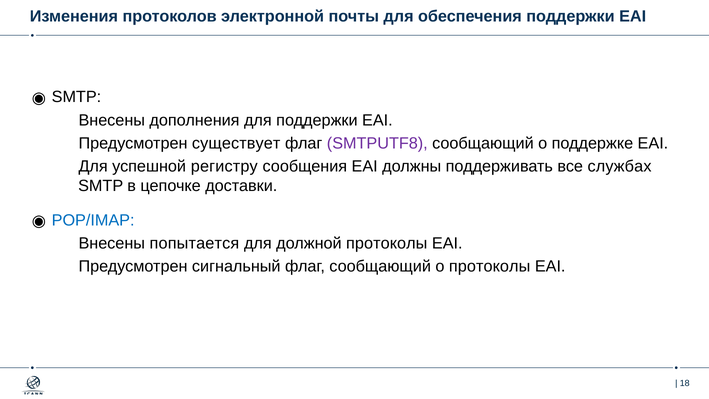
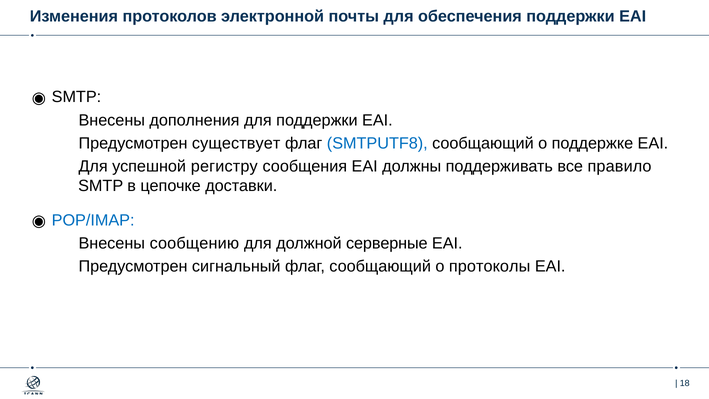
SMTPUTF8 colour: purple -> blue
службах: службах -> правило
попытается: попытается -> сообщению
должной протоколы: протоколы -> серверные
